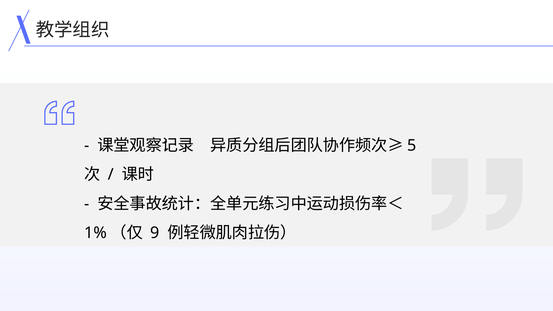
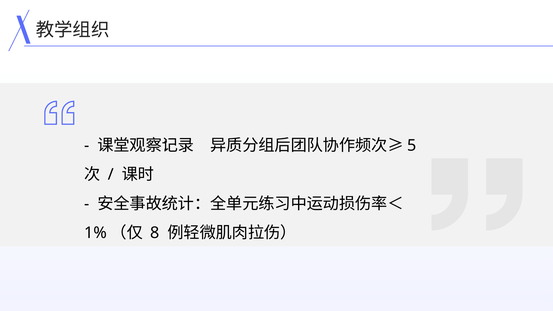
9: 9 -> 8
